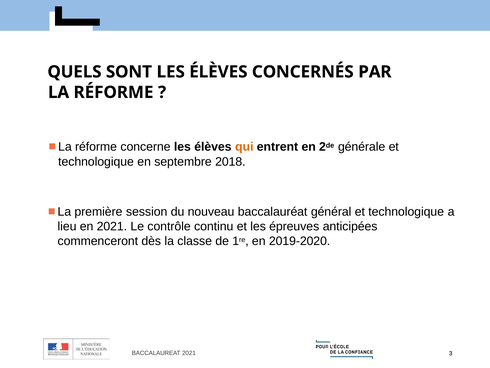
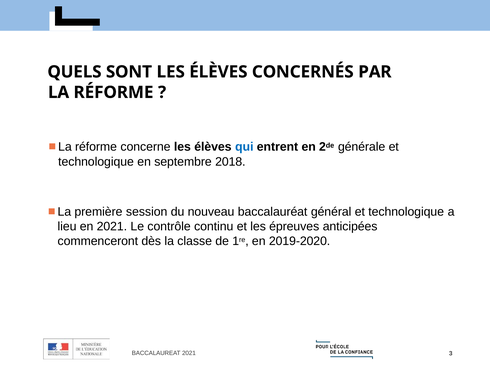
qui colour: orange -> blue
